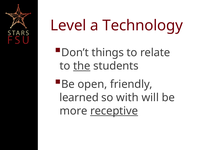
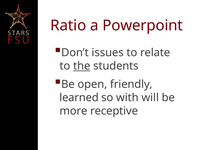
Level: Level -> Ratio
Technology: Technology -> Powerpoint
things: things -> issues
receptive underline: present -> none
